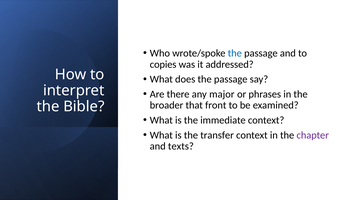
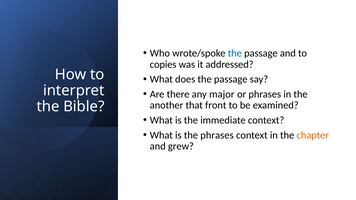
broader: broader -> another
the transfer: transfer -> phrases
chapter colour: purple -> orange
texts: texts -> grew
